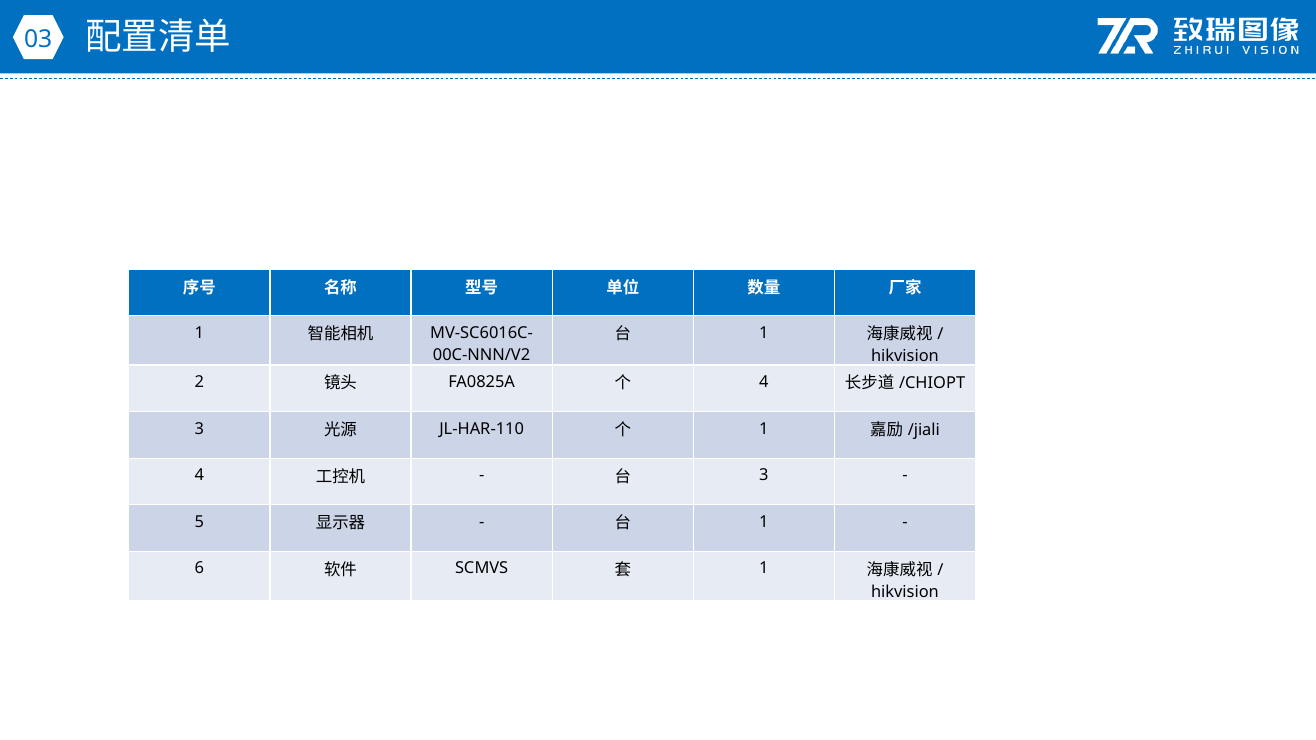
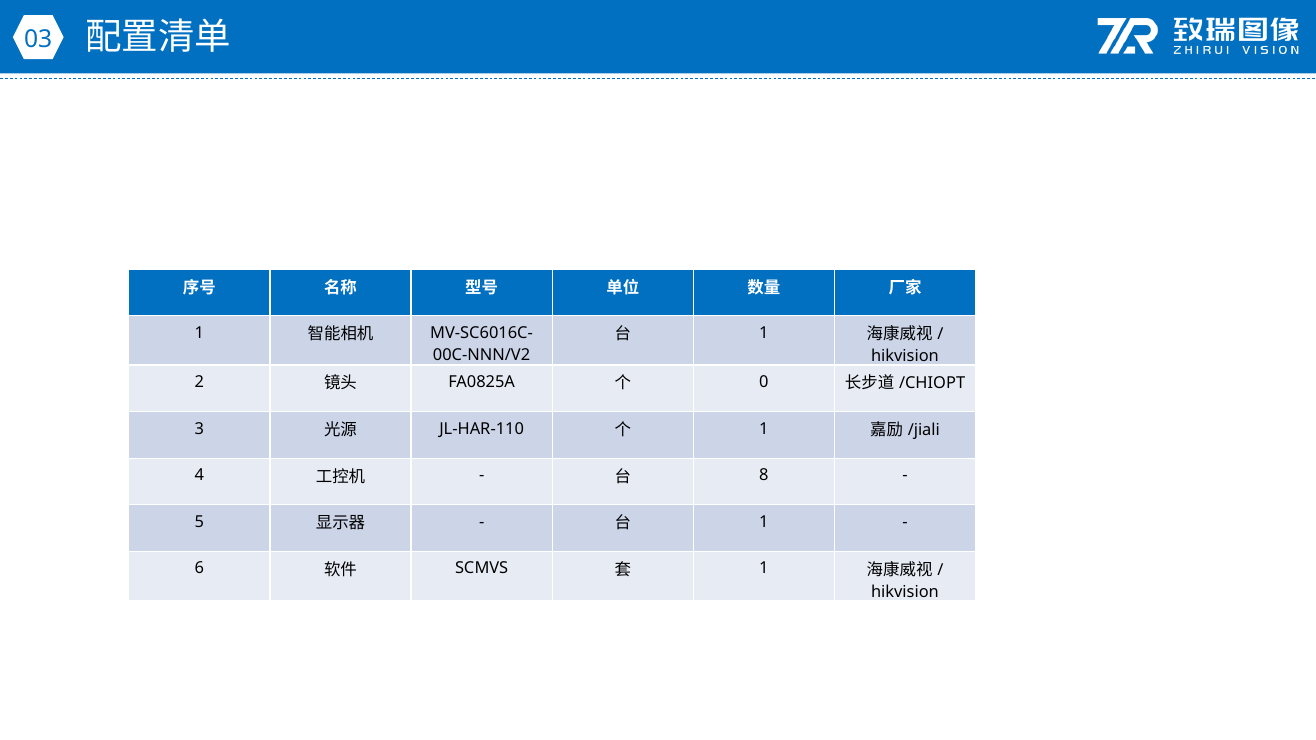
4 at (764, 382): 4 -> 0
3 at (764, 475): 3 -> 8
